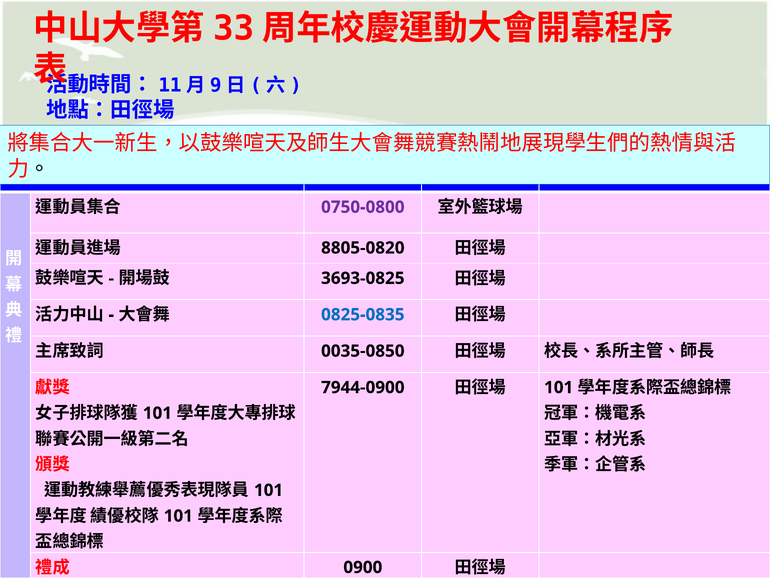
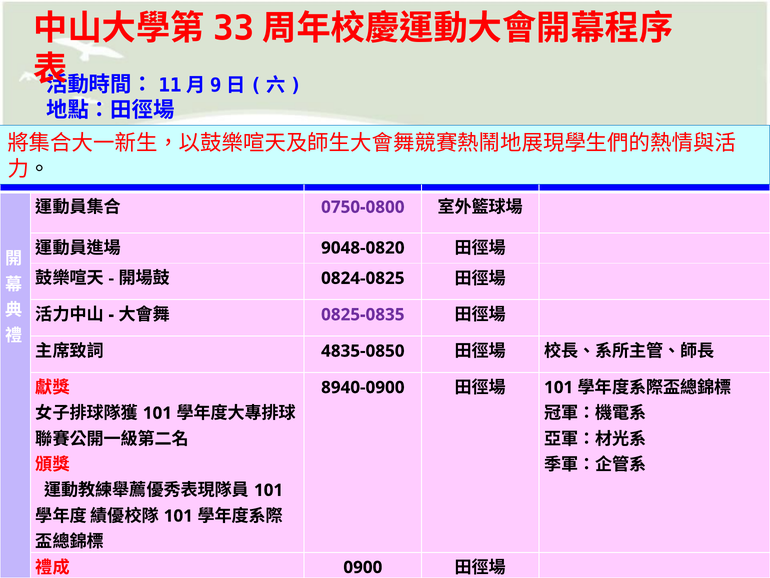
8805-0820: 8805-0820 -> 9048-0820
3693-0825: 3693-0825 -> 0824-0825
0825-0835 colour: blue -> purple
0035-0850: 0035-0850 -> 4835-0850
7944-0900: 7944-0900 -> 8940-0900
